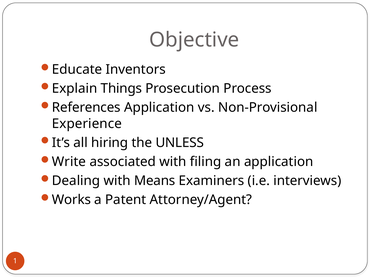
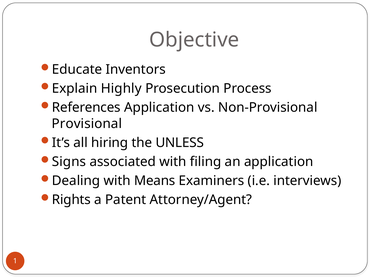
Things: Things -> Highly
Experience: Experience -> Provisional
Write: Write -> Signs
Works: Works -> Rights
